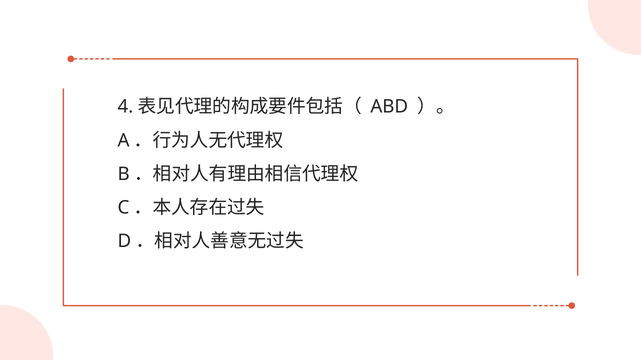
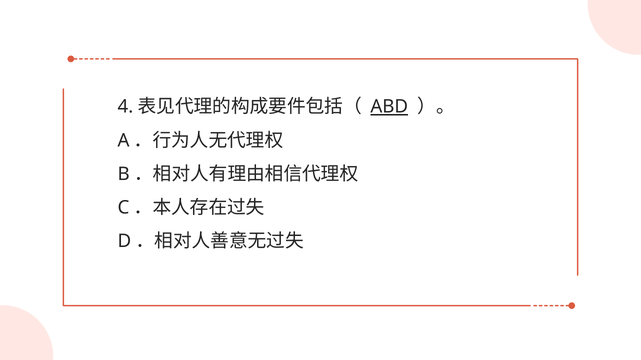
ABD underline: none -> present
